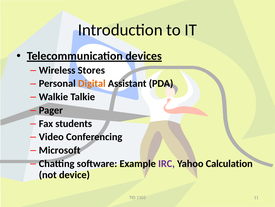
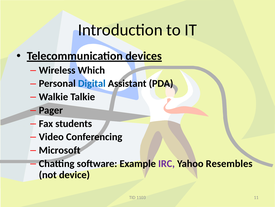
Stores: Stores -> Which
Digital colour: orange -> blue
Calculation: Calculation -> Resembles
